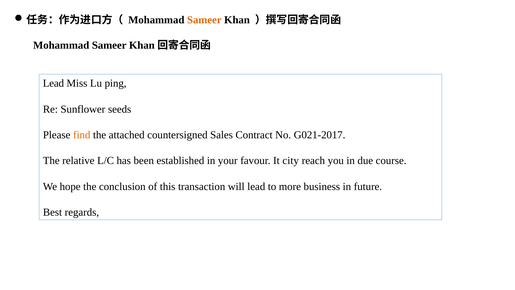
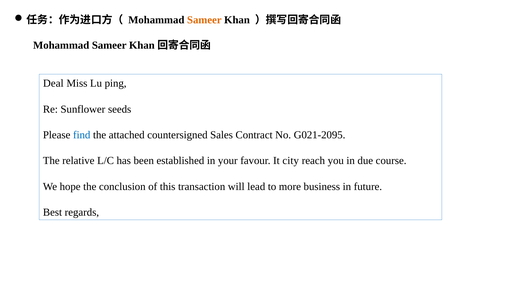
Lead at (53, 83): Lead -> Deal
find colour: orange -> blue
G021-2017: G021-2017 -> G021-2095
